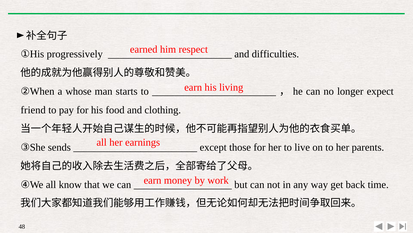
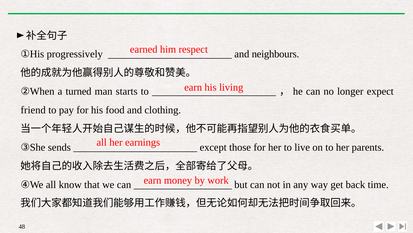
difficulties: difficulties -> neighbours
whose: whose -> turned
